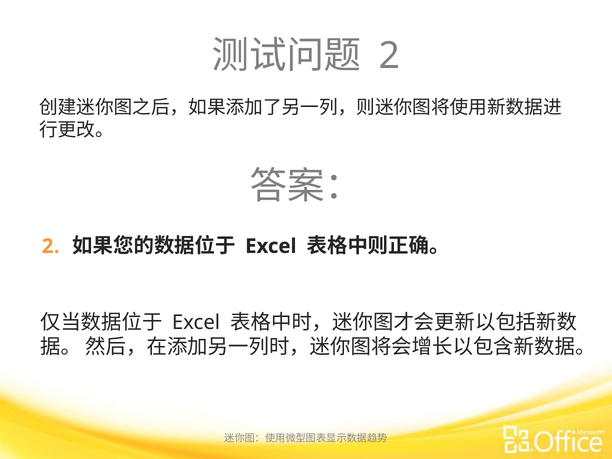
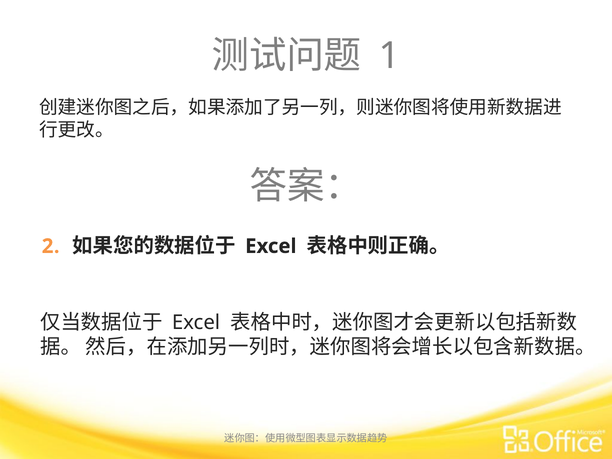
2 at (390, 56): 2 -> 1
